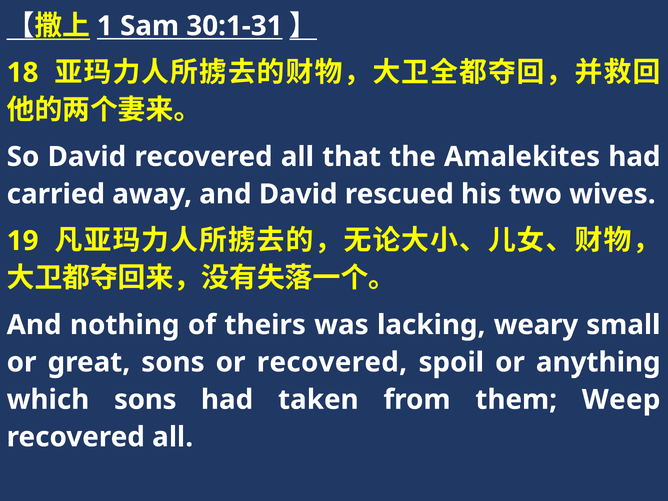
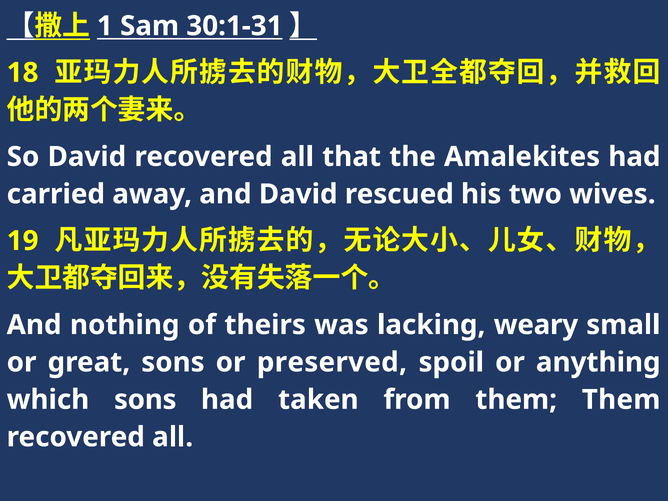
or recovered: recovered -> preserved
them Weep: Weep -> Them
